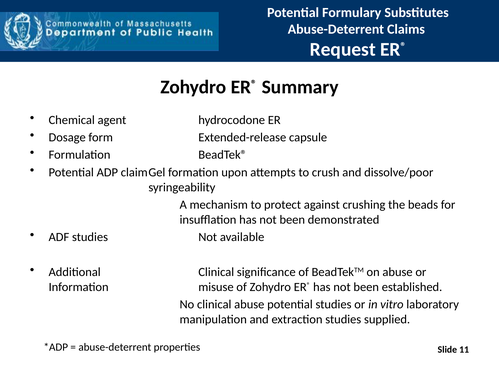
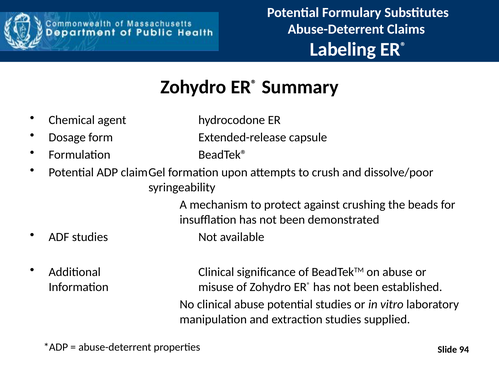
Request: Request -> Labeling
11: 11 -> 94
